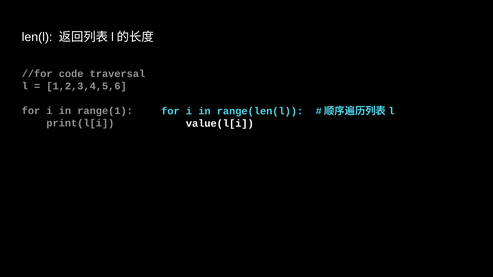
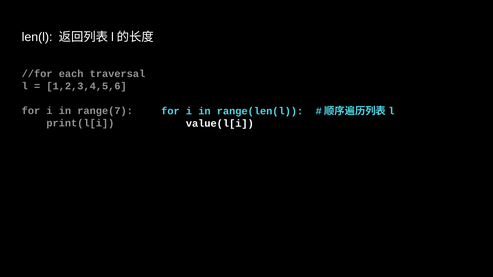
code: code -> each
range(1: range(1 -> range(7
